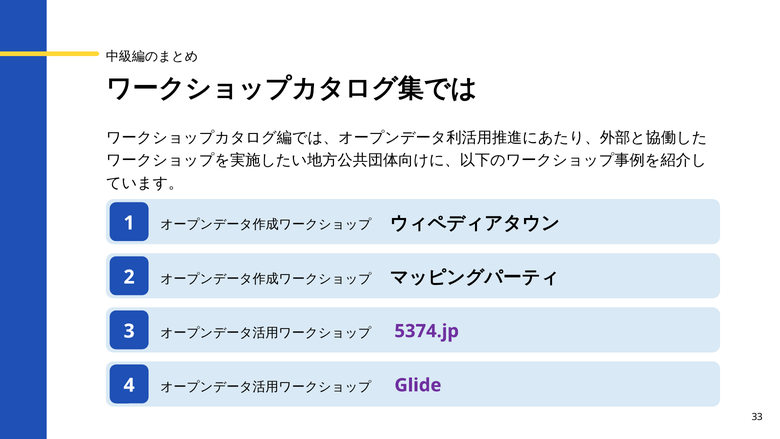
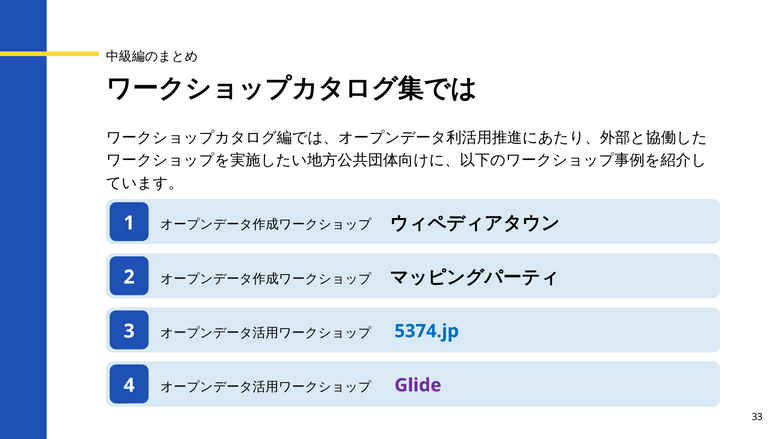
5374.jp colour: purple -> blue
